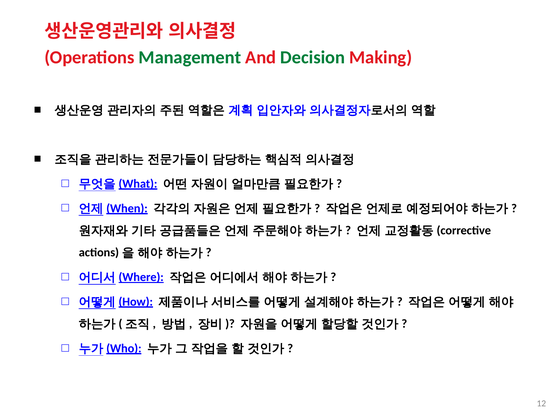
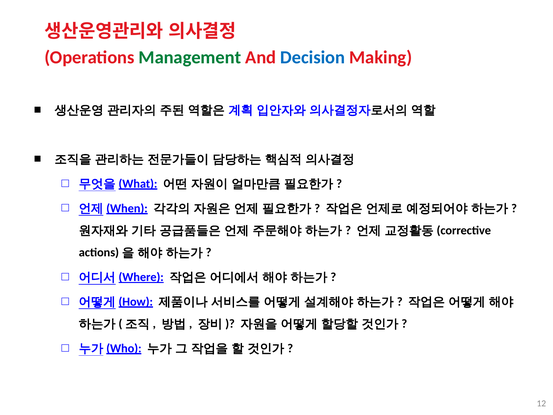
Decision colour: green -> blue
